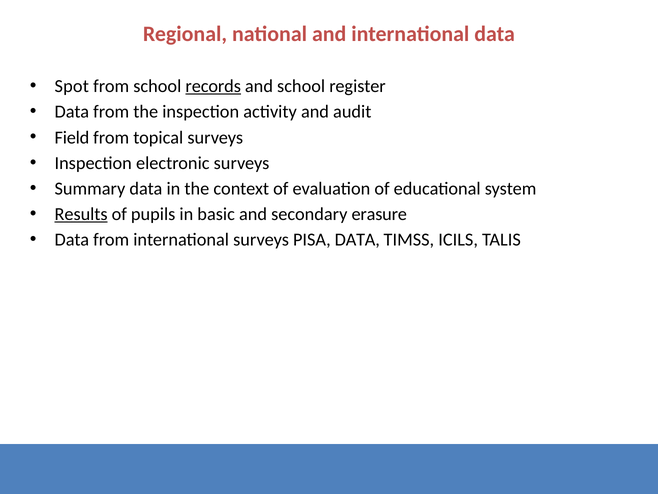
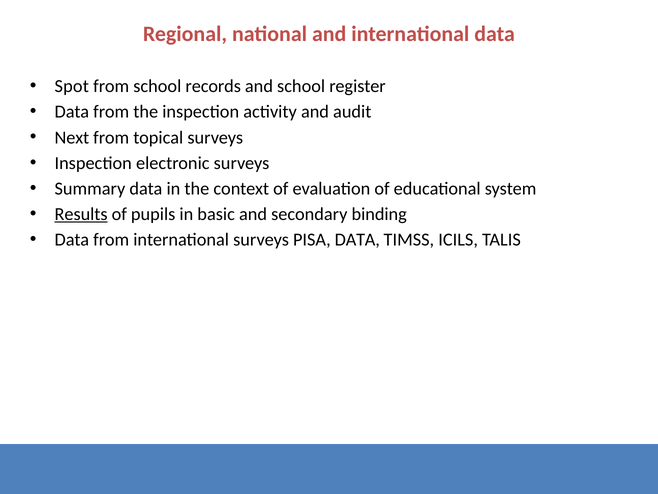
records underline: present -> none
Field: Field -> Next
erasure: erasure -> binding
